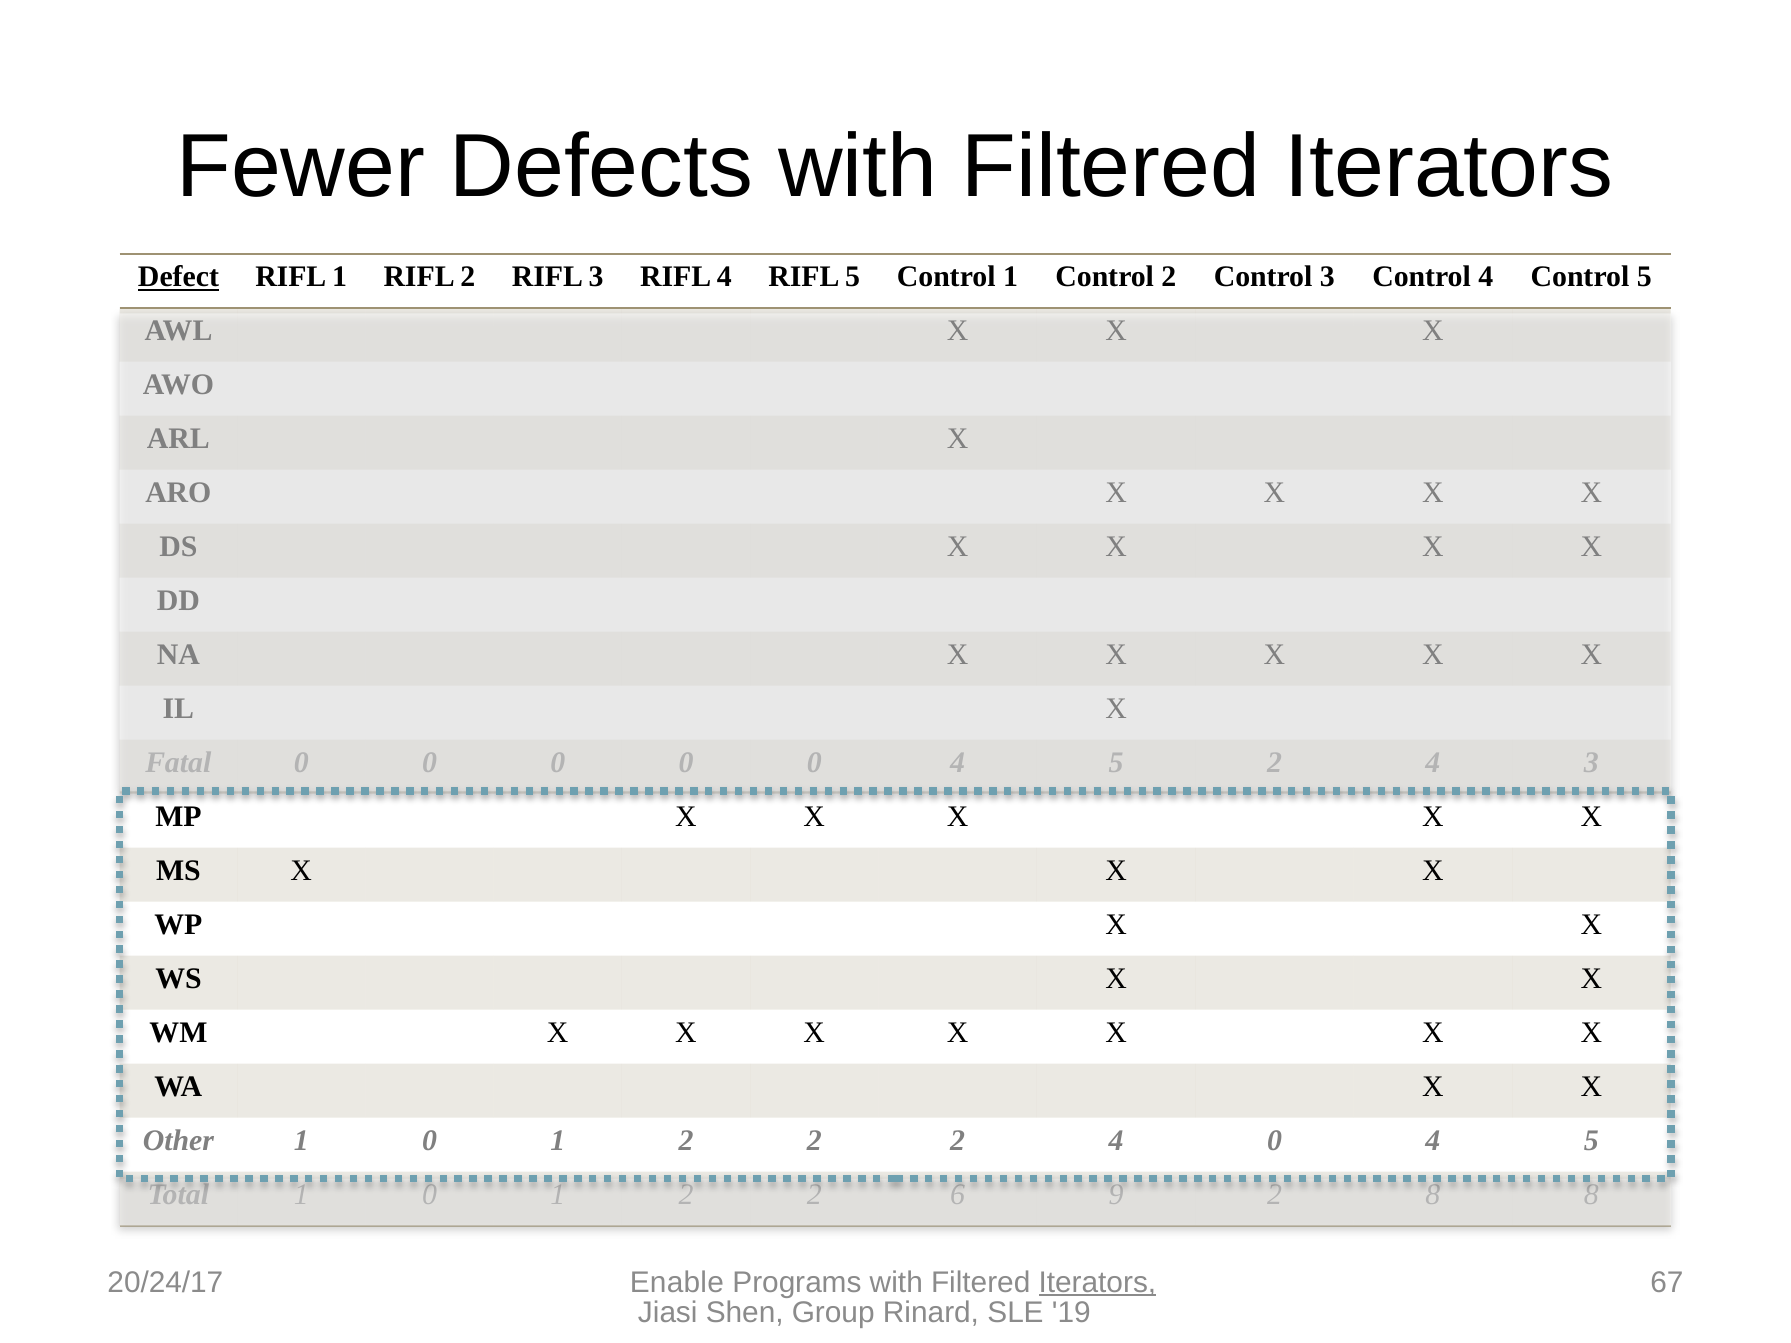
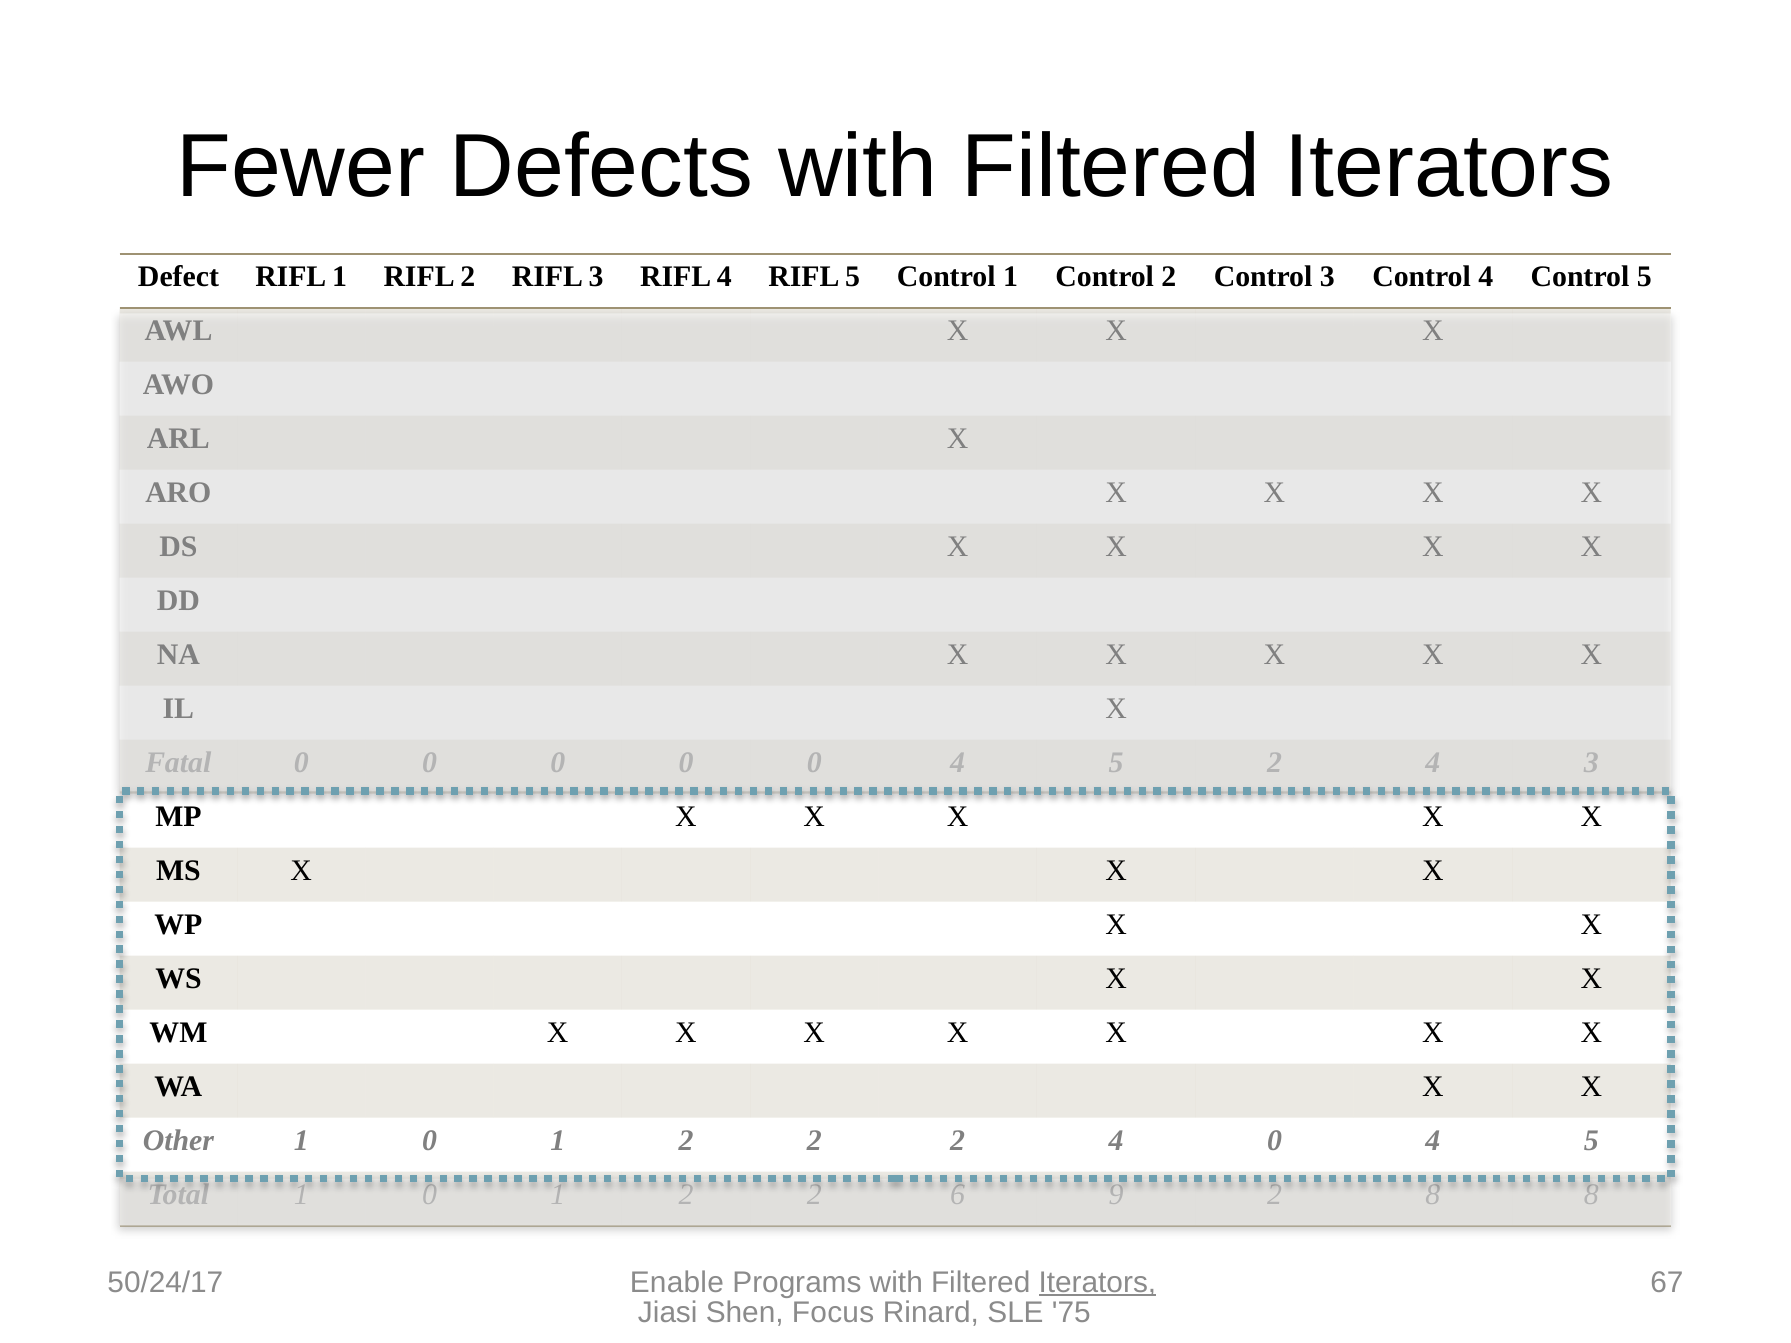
Defect underline: present -> none
20/24/17: 20/24/17 -> 50/24/17
Group: Group -> Focus
19: 19 -> 75
